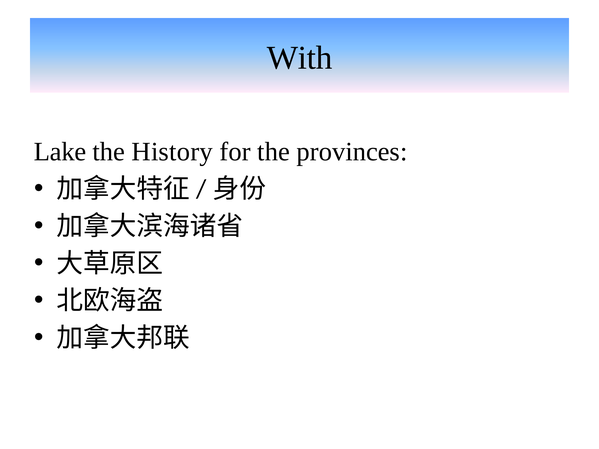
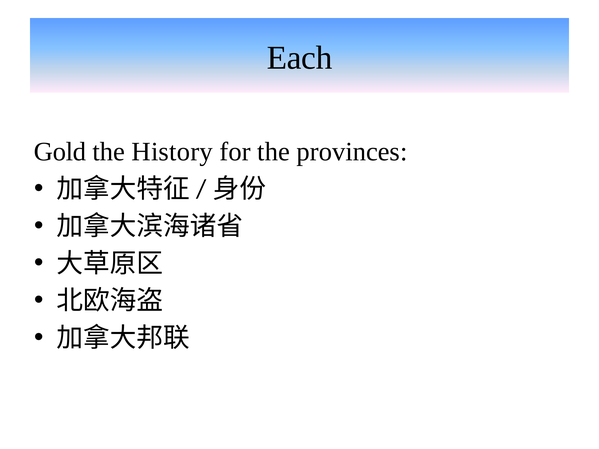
With: With -> Each
Lake: Lake -> Gold
